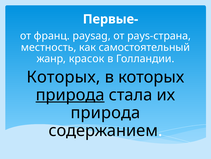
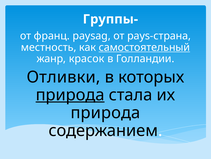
Первые-: Первые- -> Группы-
самостоятельный underline: none -> present
Которых at (63, 77): Которых -> Отливки
